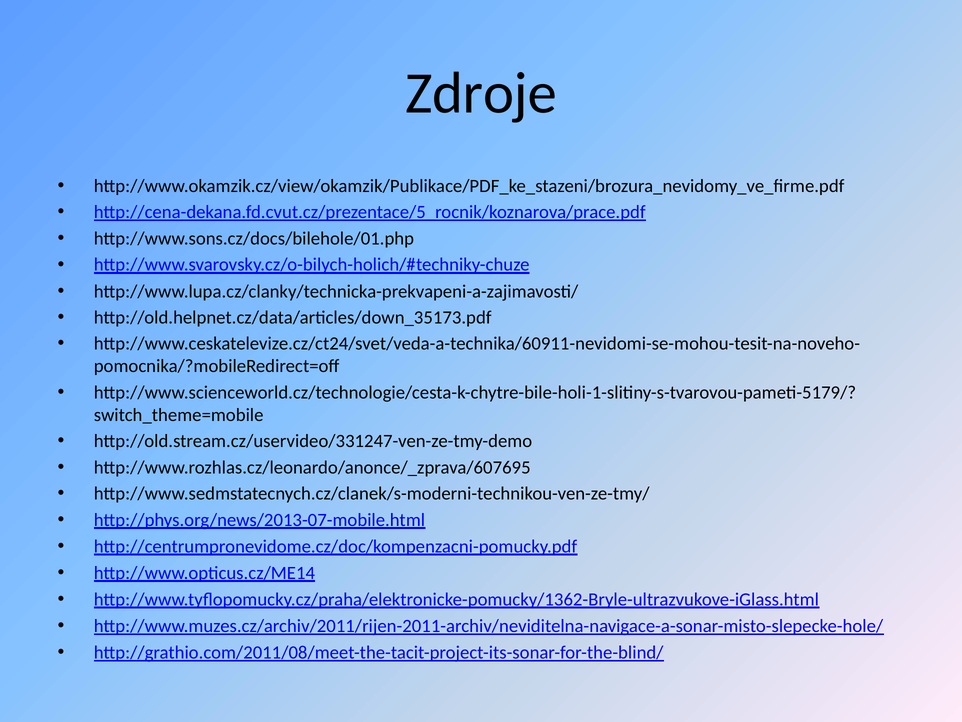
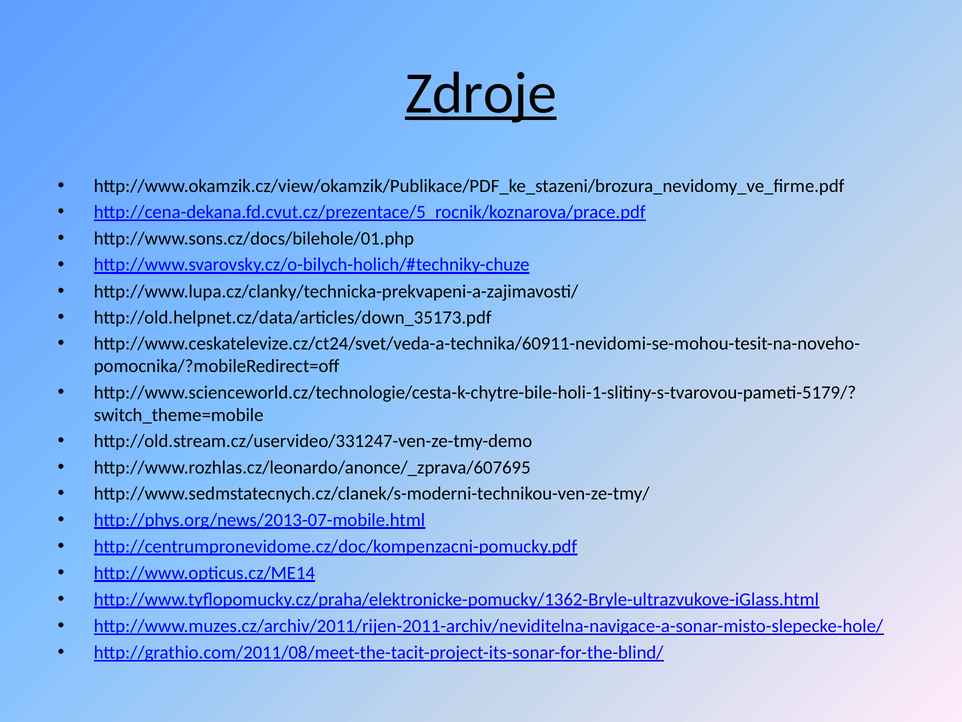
Zdroje underline: none -> present
